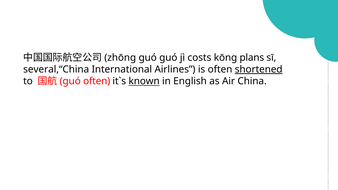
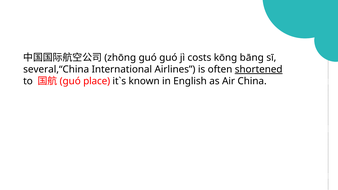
plans: plans -> bāng
guó often: often -> place
known underline: present -> none
